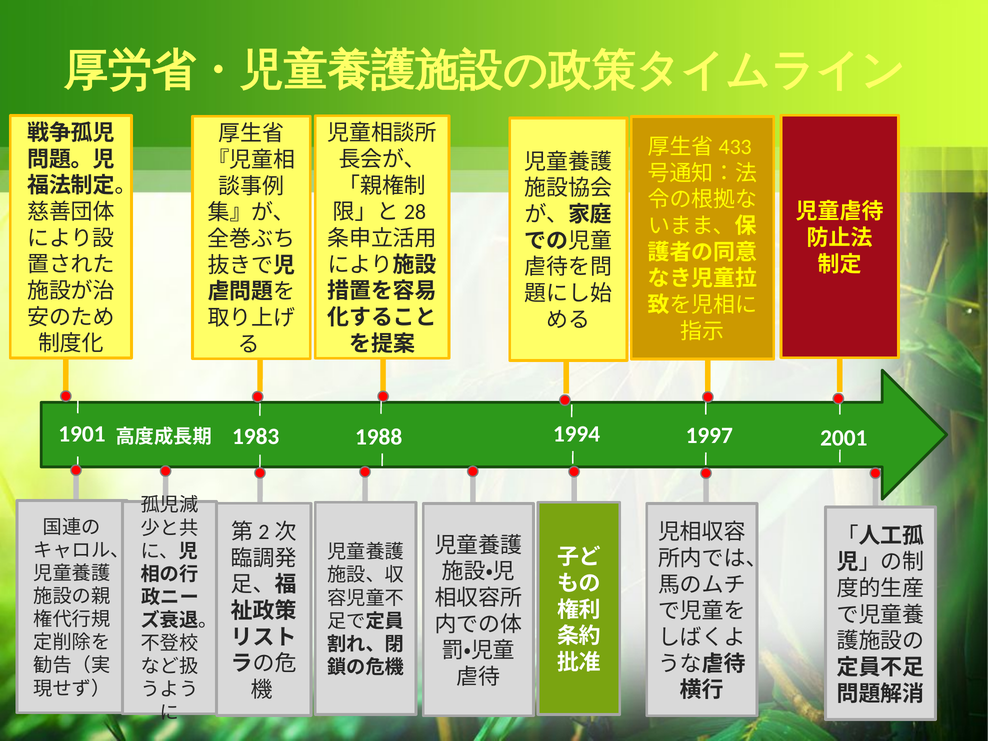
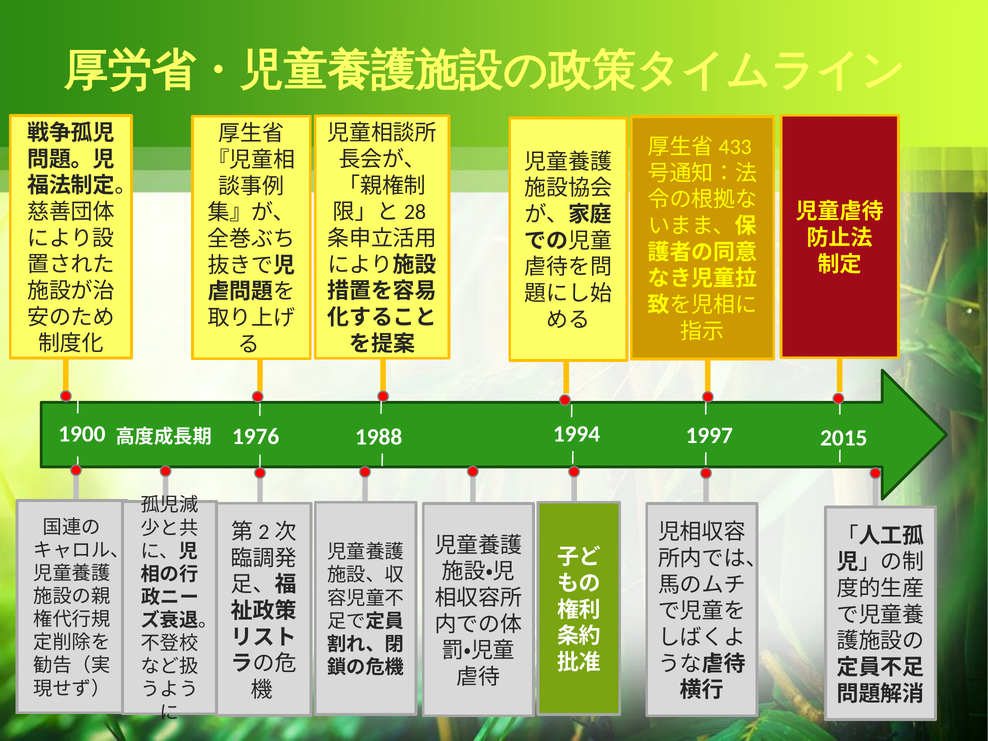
1901: 1901 -> 1900
2001: 2001 -> 2015
1983: 1983 -> 1976
